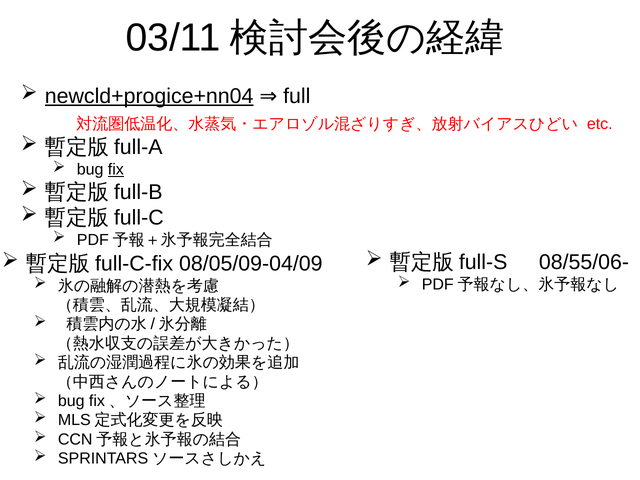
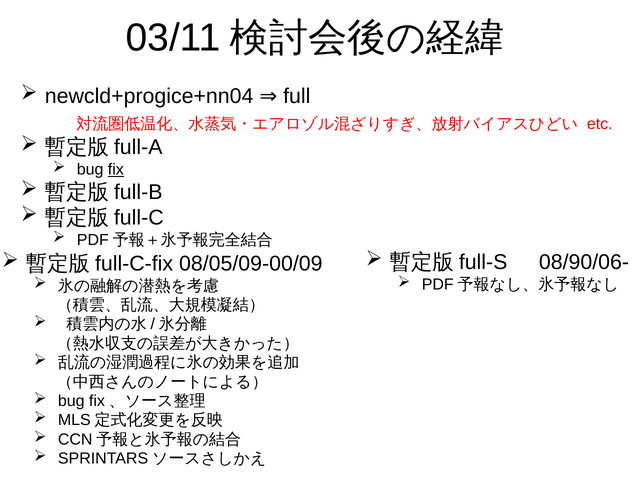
newcld+progice+nn04 underline: present -> none
08/55/06-: 08/55/06- -> 08/90/06-
08/05/09-04/09: 08/05/09-04/09 -> 08/05/09-00/09
